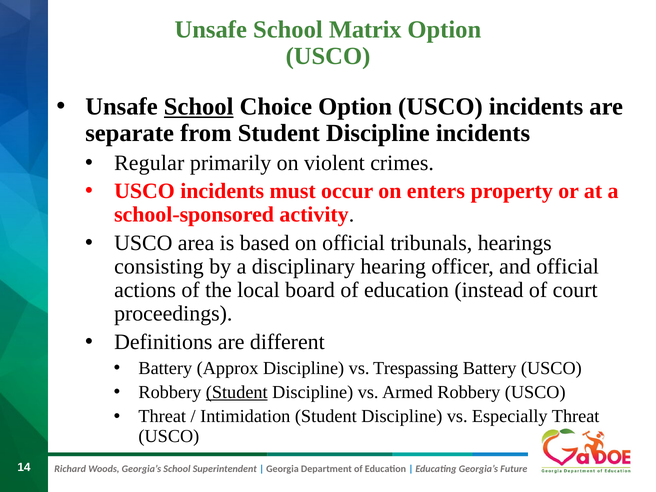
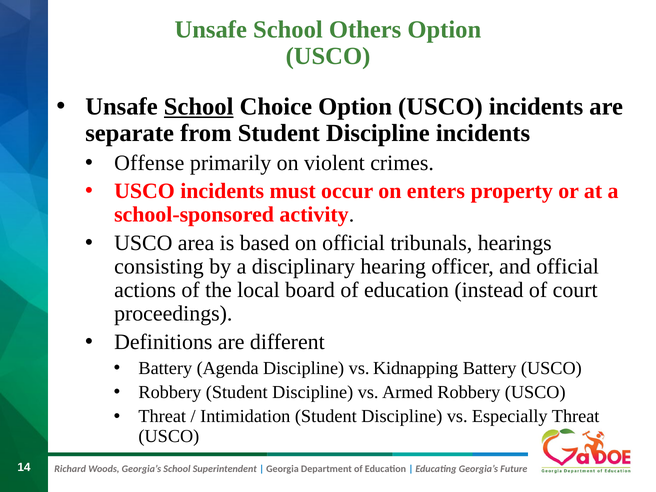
Matrix: Matrix -> Others
Regular: Regular -> Offense
Approx: Approx -> Agenda
Trespassing: Trespassing -> Kidnapping
Student at (237, 392) underline: present -> none
